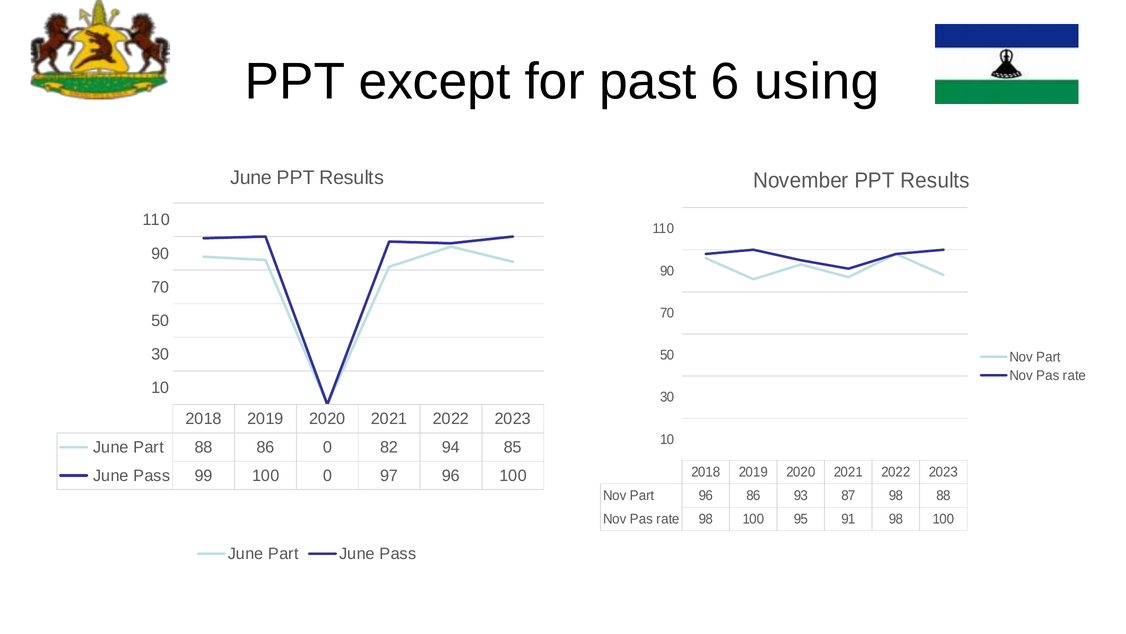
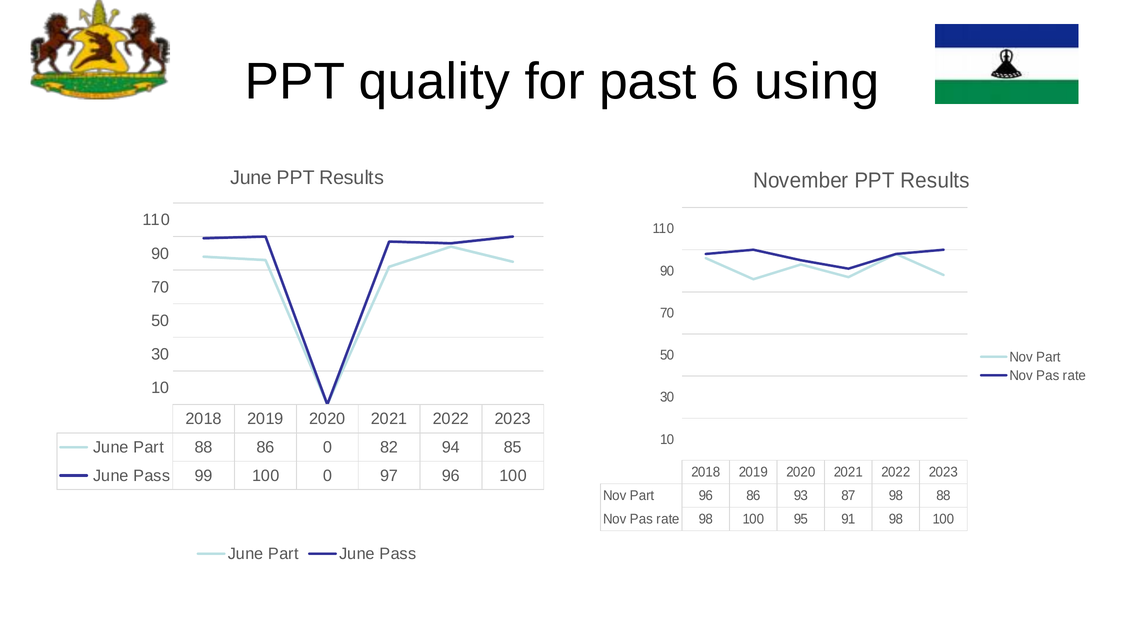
except: except -> quality
